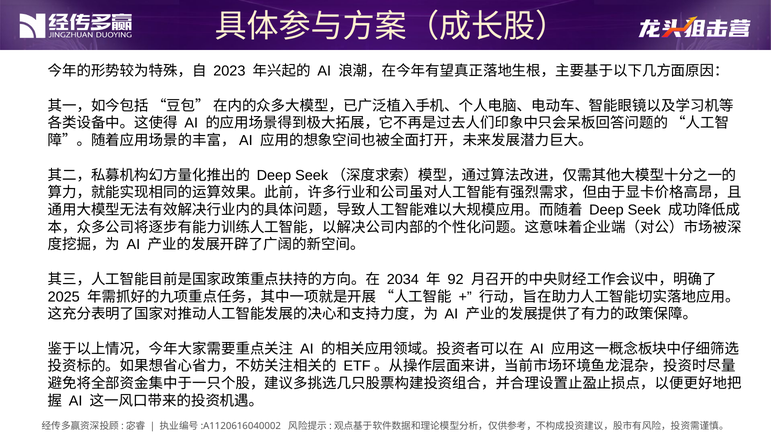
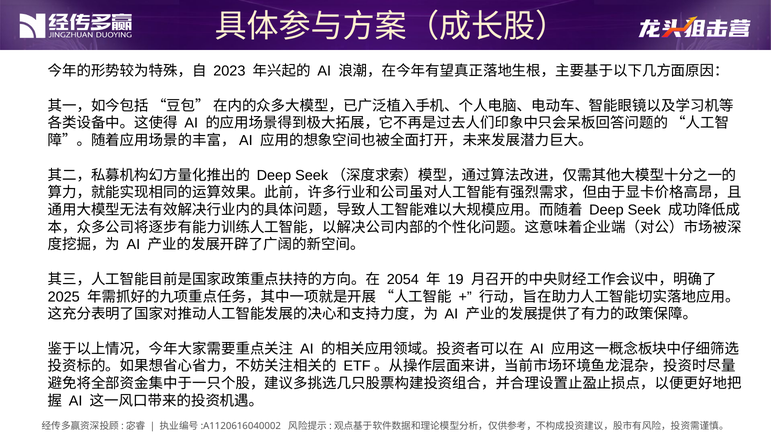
2034: 2034 -> 2054
92: 92 -> 19
